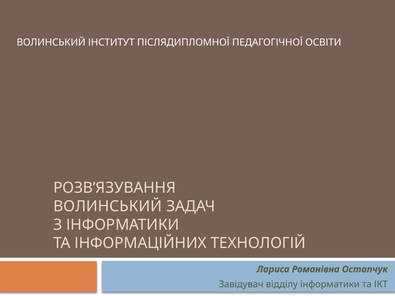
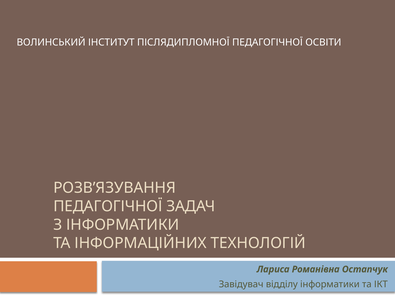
ВОЛИНСЬКИЙ at (108, 206): ВОЛИНСЬКИЙ -> ПЕДАГОГІЧНОЇ
